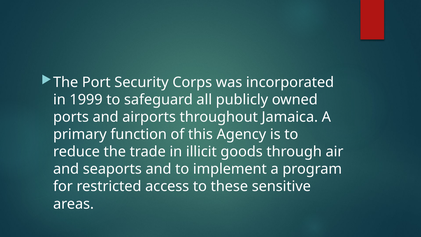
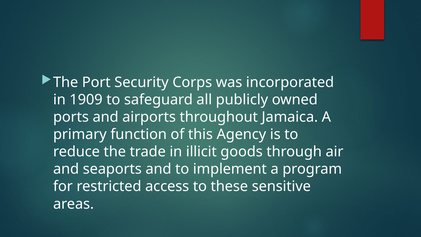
1999: 1999 -> 1909
